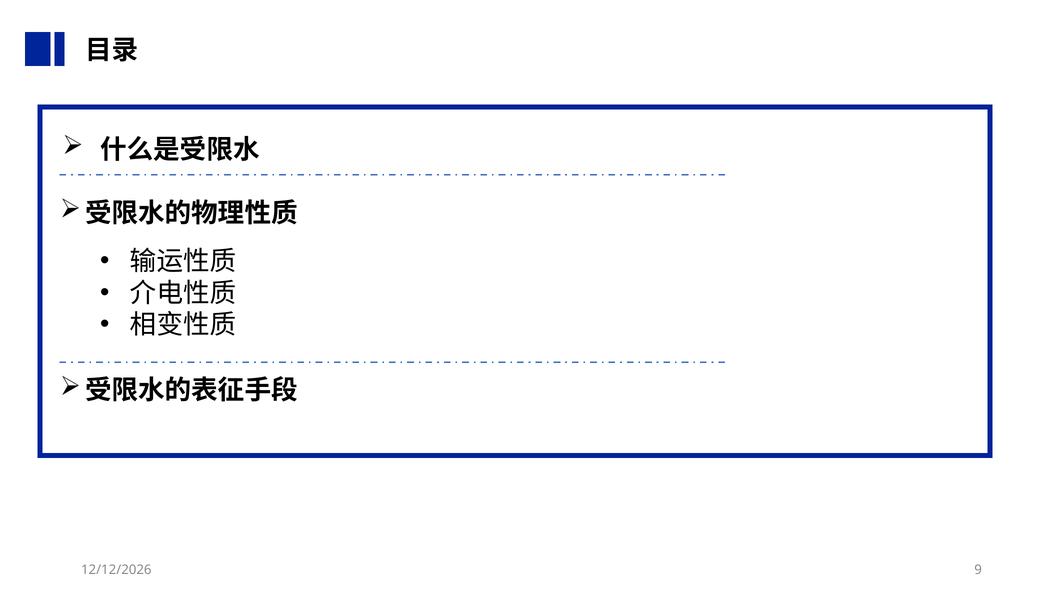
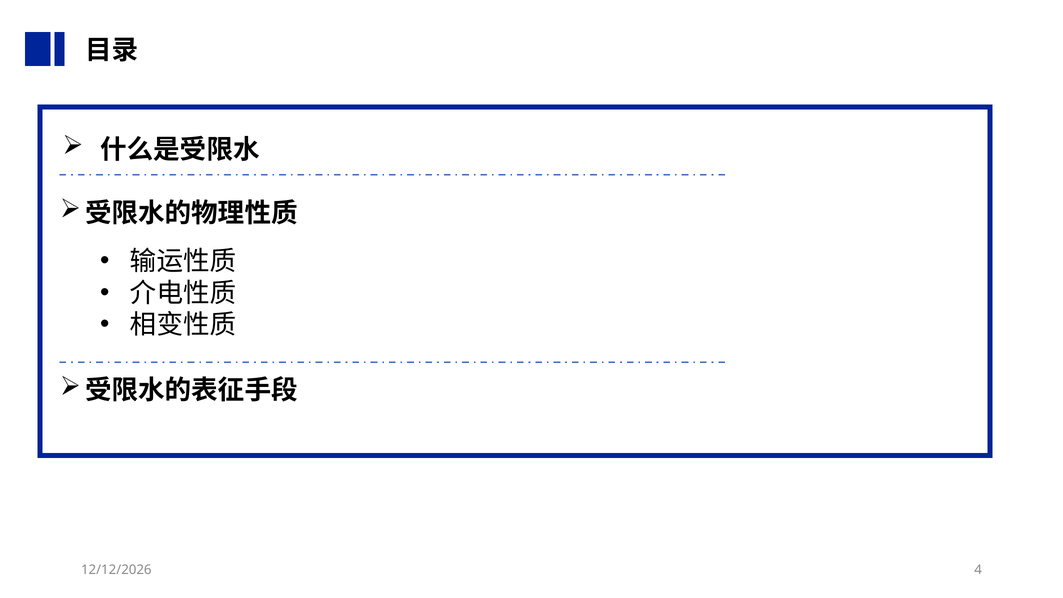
9: 9 -> 4
